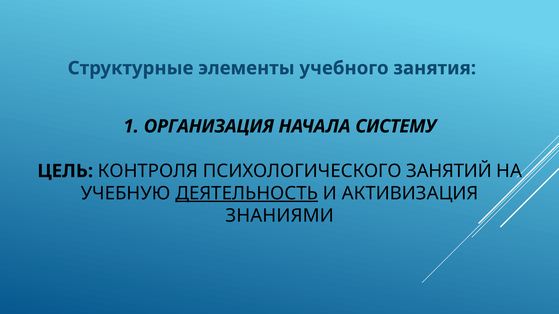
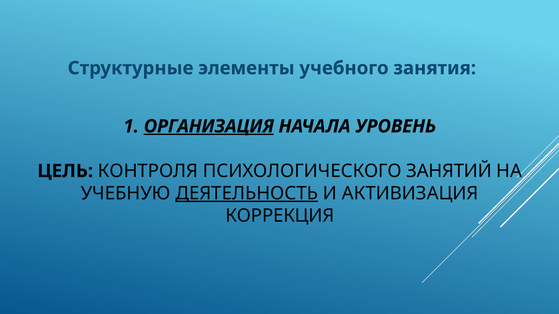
ОРГАНИЗАЦИЯ underline: none -> present
СИСТЕМУ: СИСТЕМУ -> УРОВЕНЬ
ЗНАНИЯМИ: ЗНАНИЯМИ -> КОРРЕКЦИЯ
